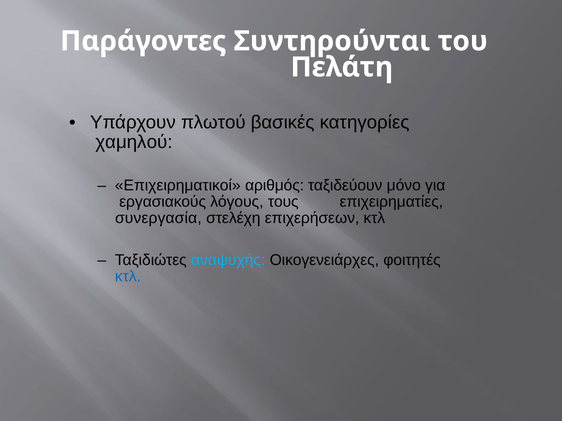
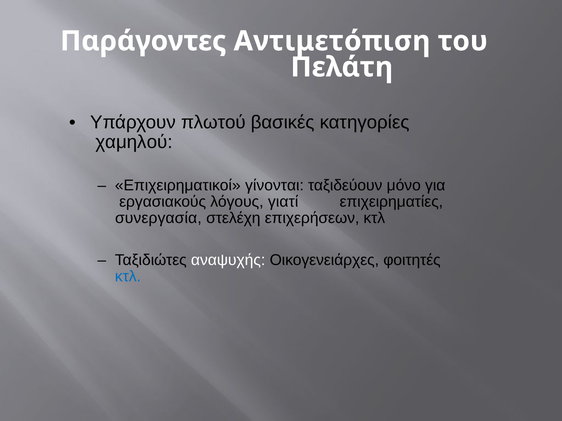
Συντηρούνται: Συντηρούνται -> Αντιμετόπιση
αριθμός: αριθμός -> γίνονται
τους: τους -> γιατί
αναψυχής colour: light blue -> white
